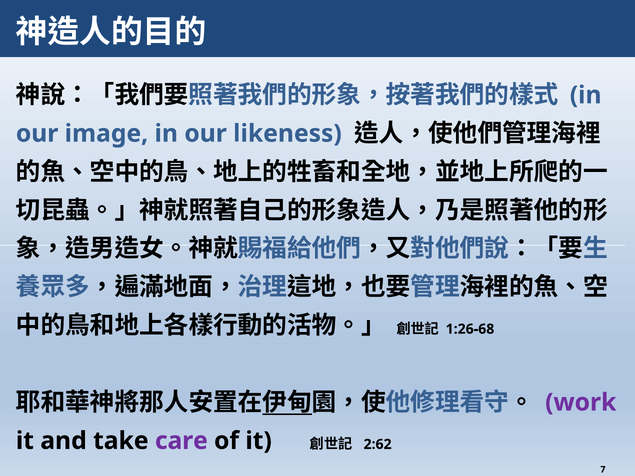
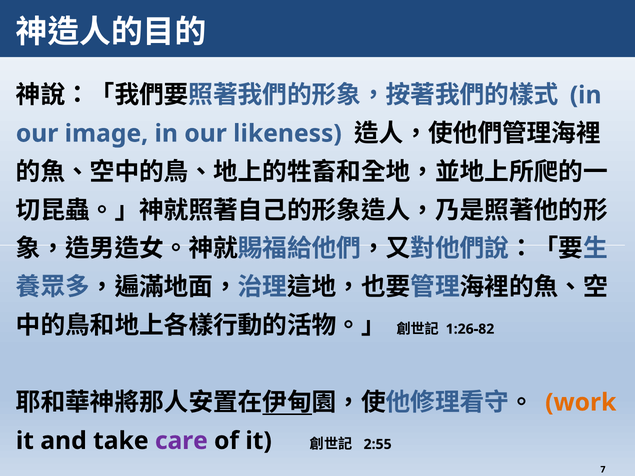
1:26-68: 1:26-68 -> 1:26-82
work colour: purple -> orange
2:62: 2:62 -> 2:55
